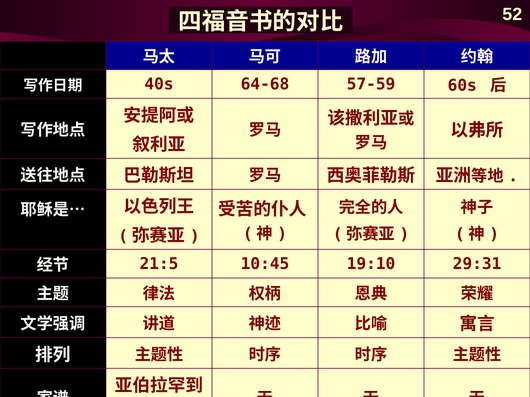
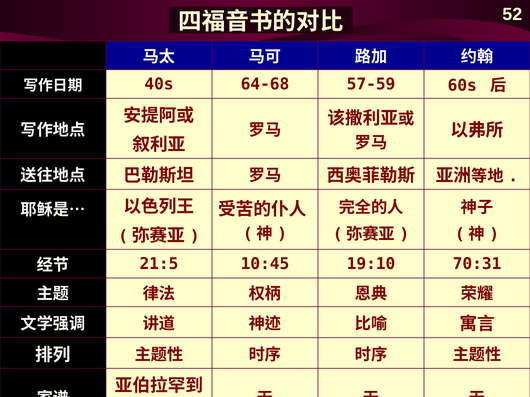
29:31: 29:31 -> 70:31
